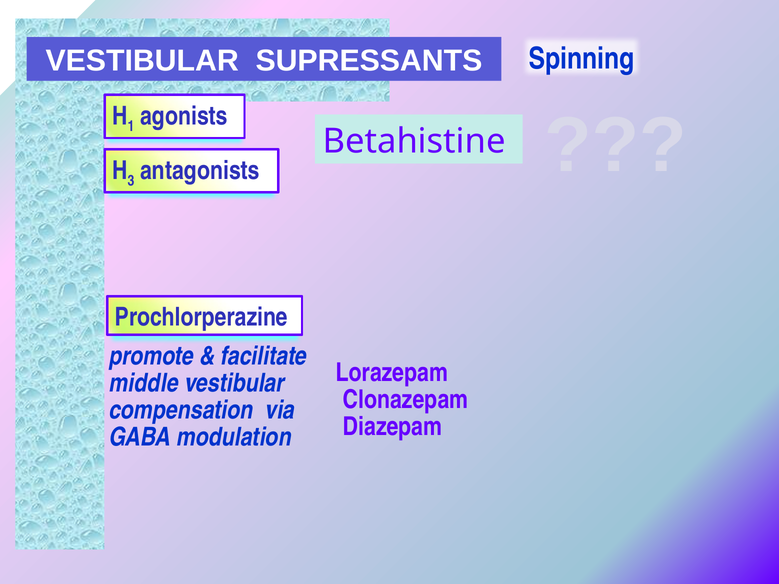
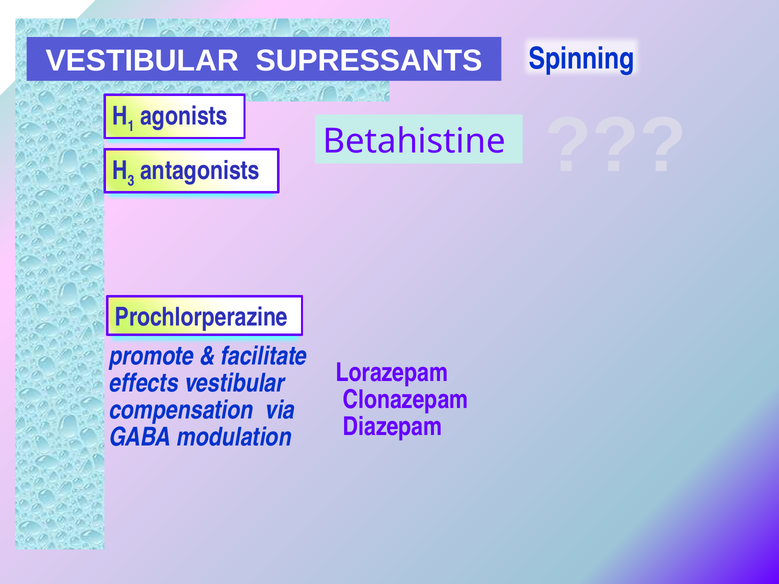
middle: middle -> effects
